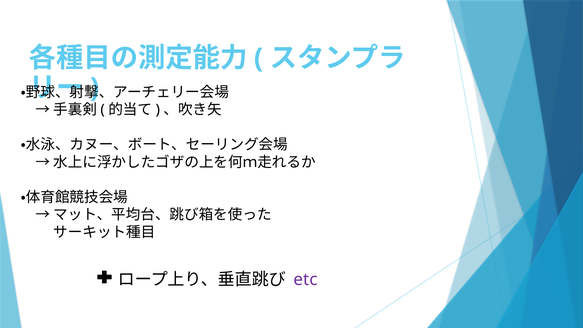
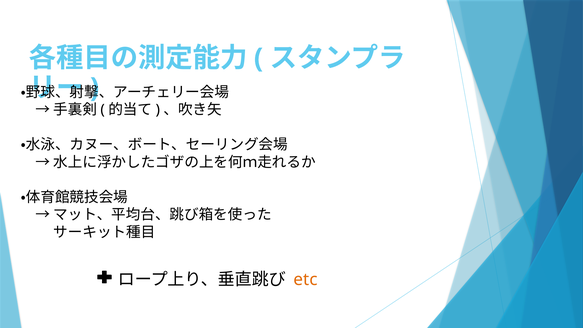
etc colour: purple -> orange
